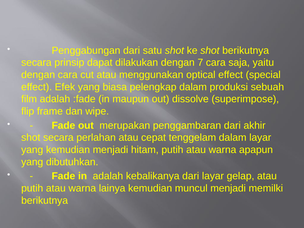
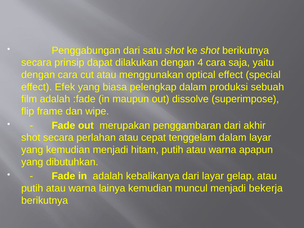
7: 7 -> 4
memilki: memilki -> bekerja
